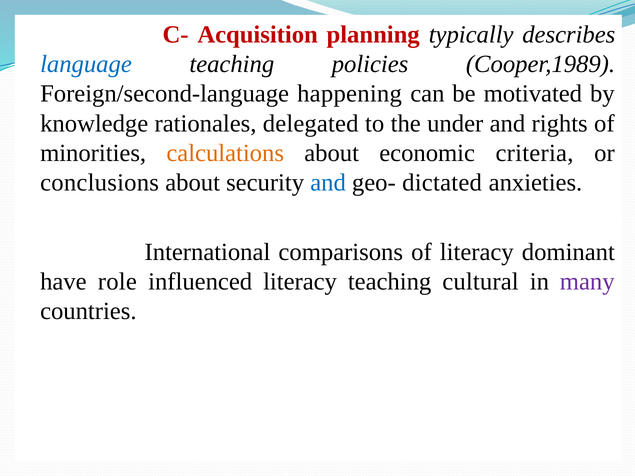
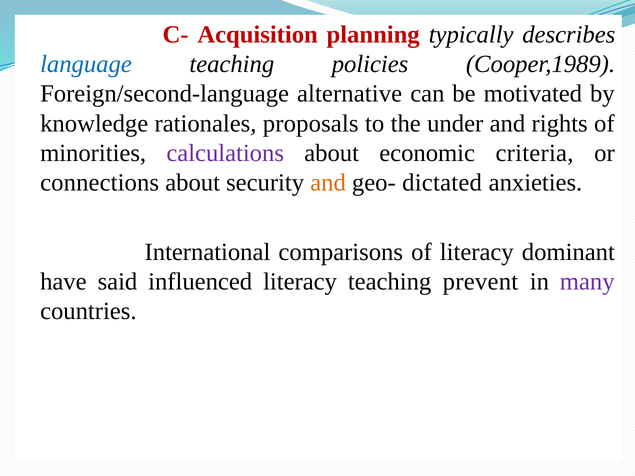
happening: happening -> alternative
delegated: delegated -> proposals
calculations colour: orange -> purple
conclusions: conclusions -> connections
and at (328, 183) colour: blue -> orange
role: role -> said
cultural: cultural -> prevent
